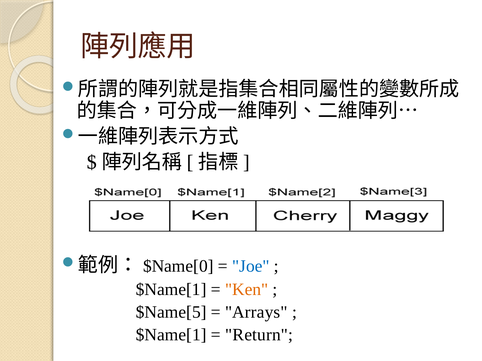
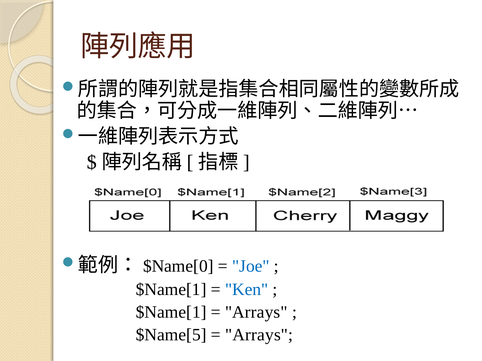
Ken colour: orange -> blue
$Name[5 at (171, 313): $Name[5 -> $Name[1
$Name[1 at (171, 335): $Name[1 -> $Name[5
Return at (259, 335): Return -> Arrays
